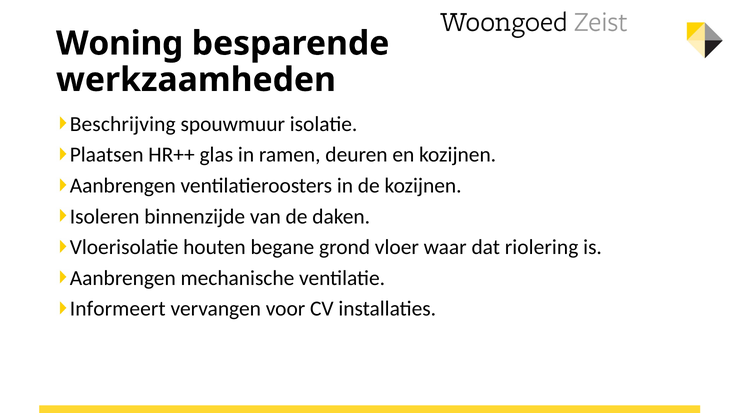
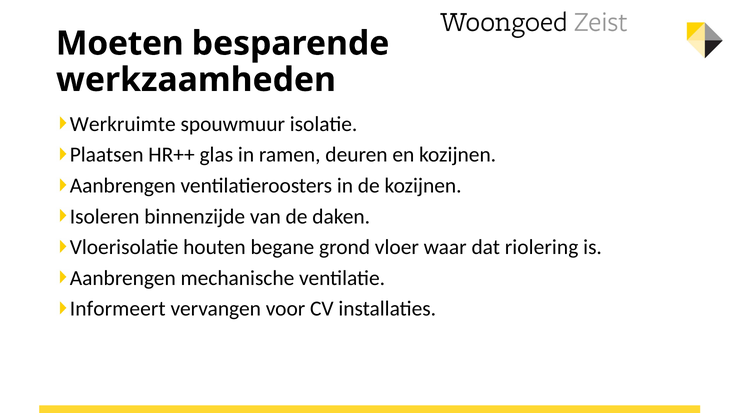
Woning: Woning -> Moeten
Beschrijving: Beschrijving -> Werkruimte
